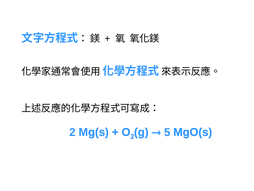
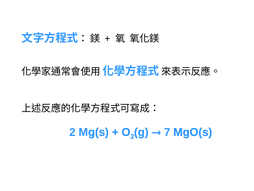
5: 5 -> 7
